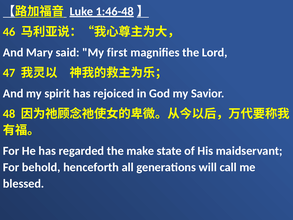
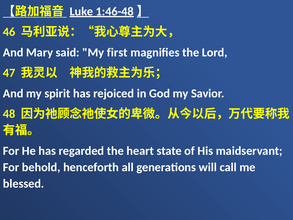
make: make -> heart
